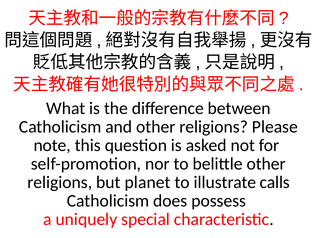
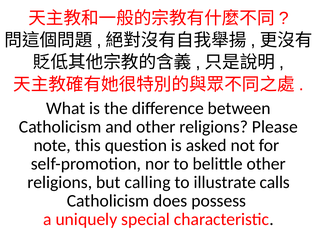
planet: planet -> calling
